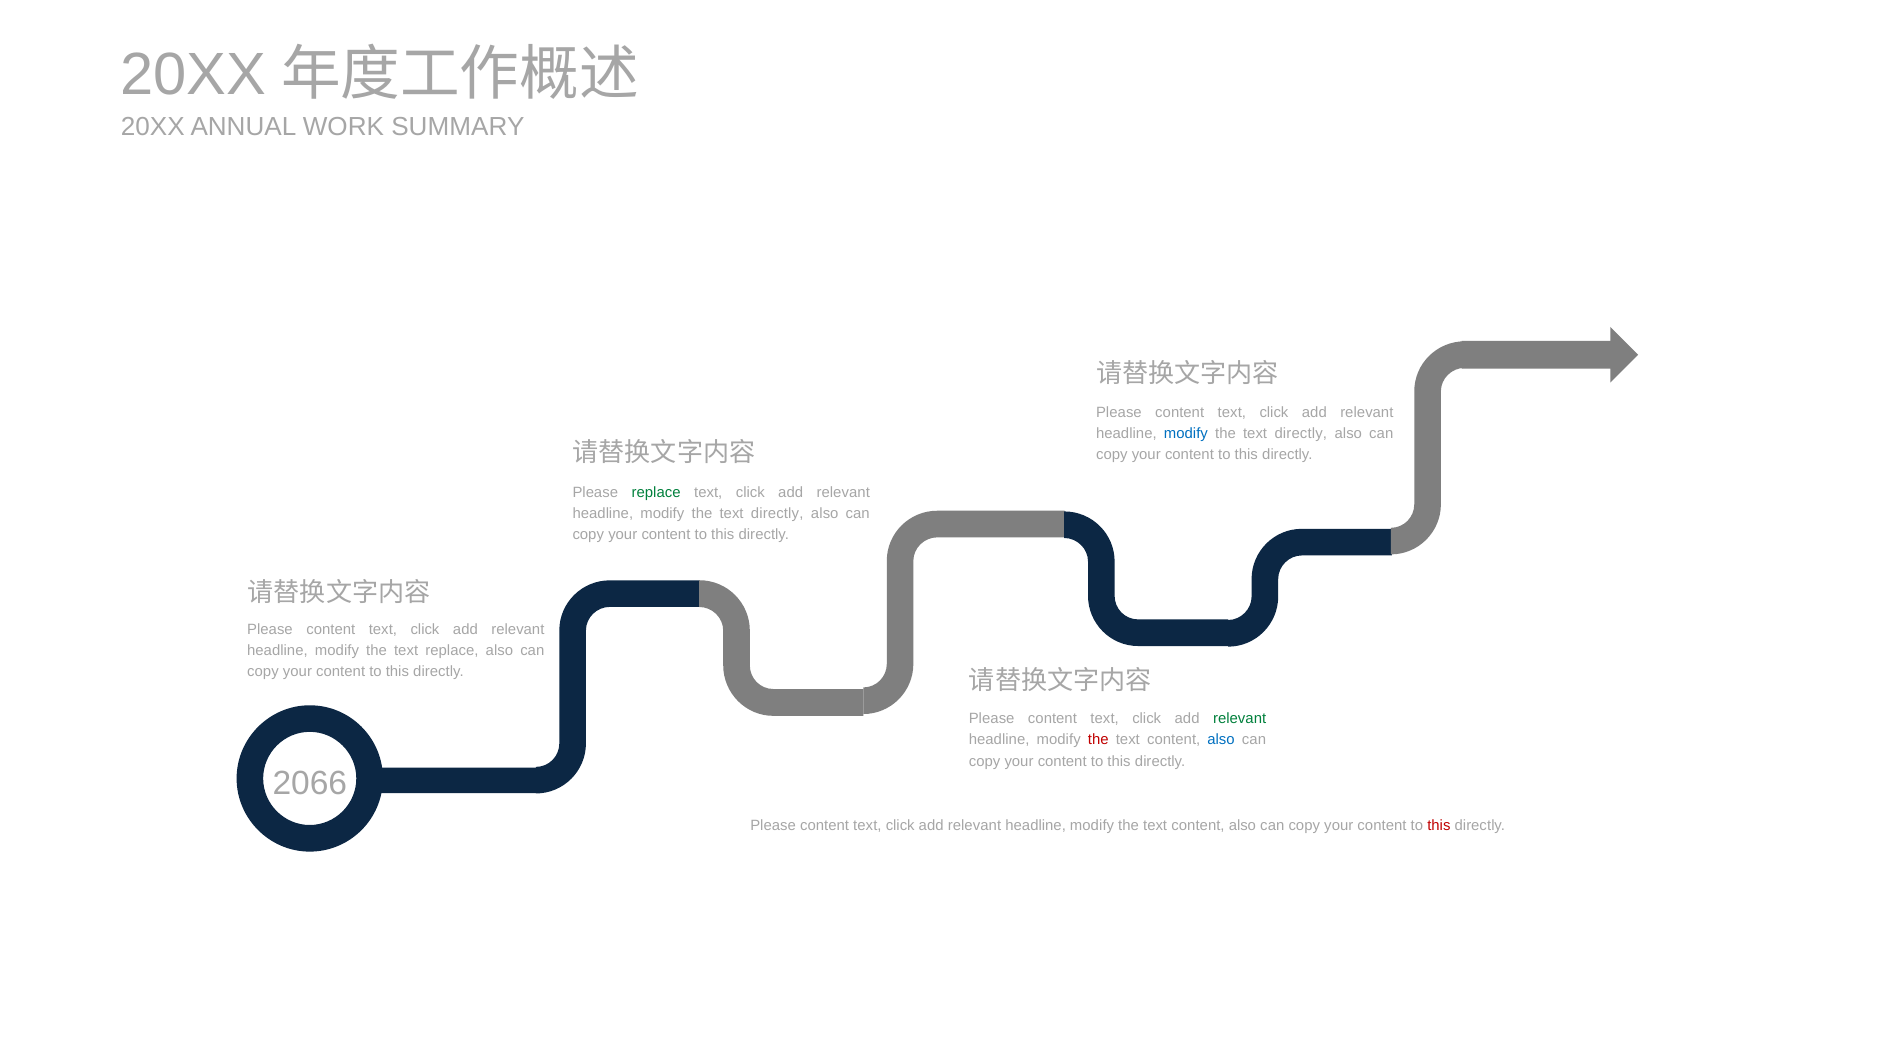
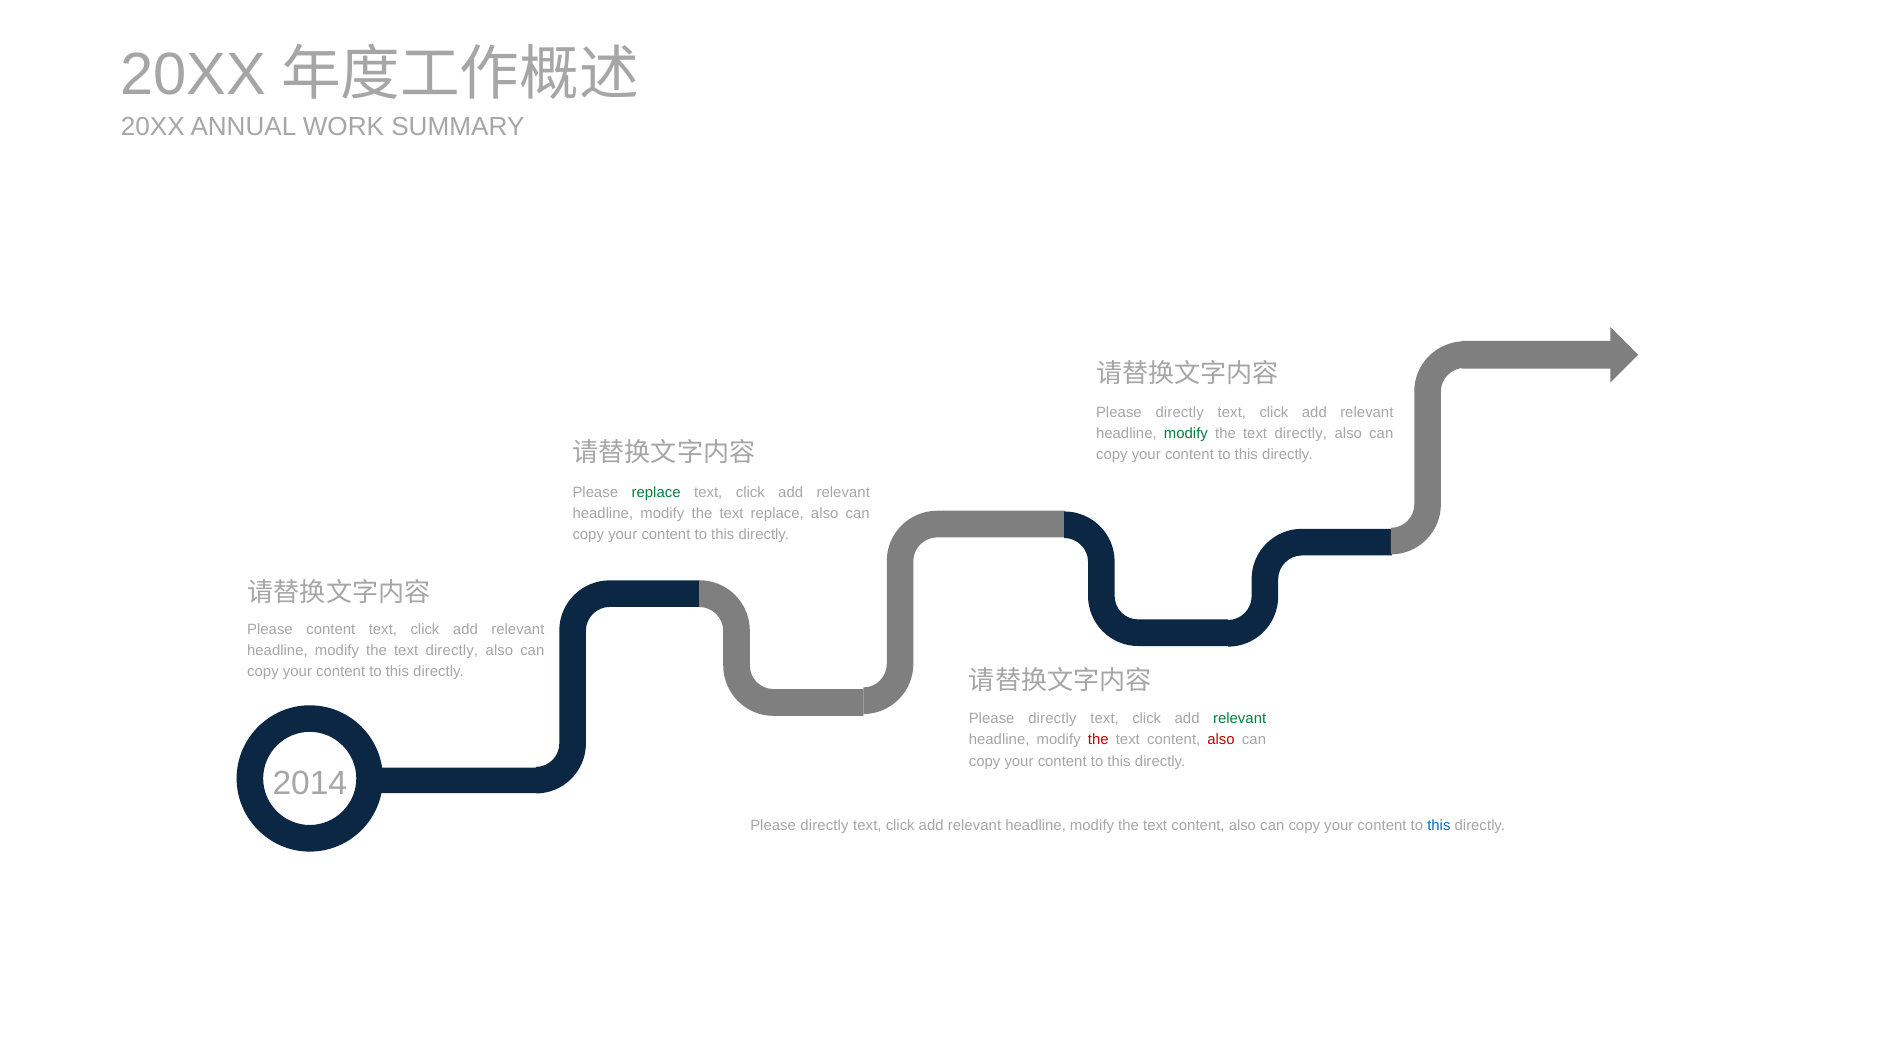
content at (1180, 412): content -> directly
modify at (1186, 434) colour: blue -> green
directly at (777, 514): directly -> replace
replace at (452, 650): replace -> directly
content at (1052, 718): content -> directly
also at (1221, 740) colour: blue -> red
2066: 2066 -> 2014
content at (825, 826): content -> directly
this at (1439, 826) colour: red -> blue
